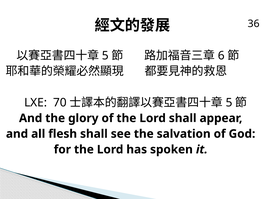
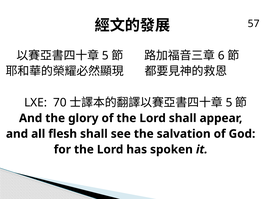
36: 36 -> 57
